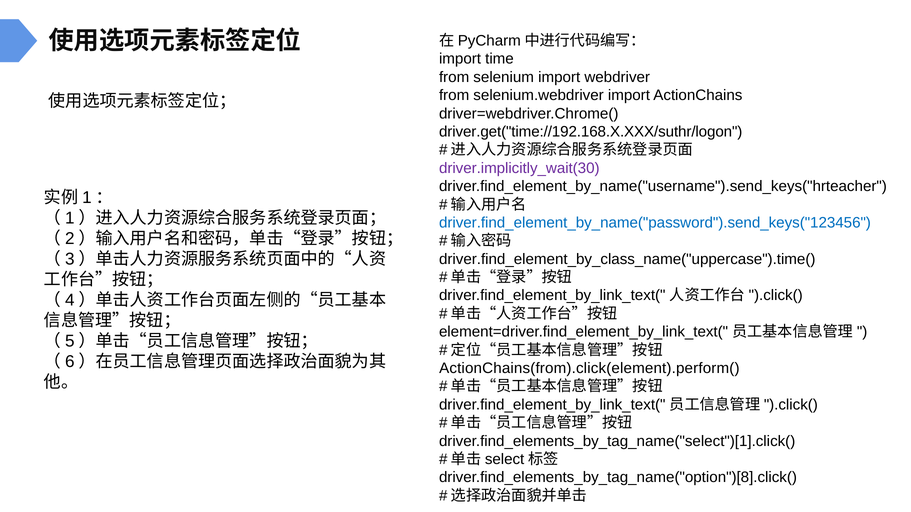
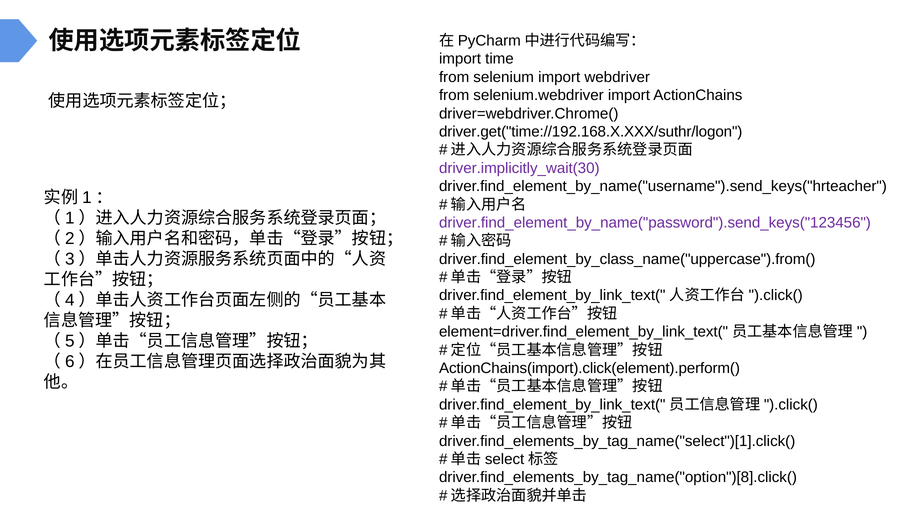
driver.find_element_by_name("password").send_keys("123456 colour: blue -> purple
driver.find_element_by_class_name("uppercase").time(: driver.find_element_by_class_name("uppercase").time( -> driver.find_element_by_class_name("uppercase").from(
ActionChains(from).click(element).perform(: ActionChains(from).click(element).perform( -> ActionChains(import).click(element).perform(
